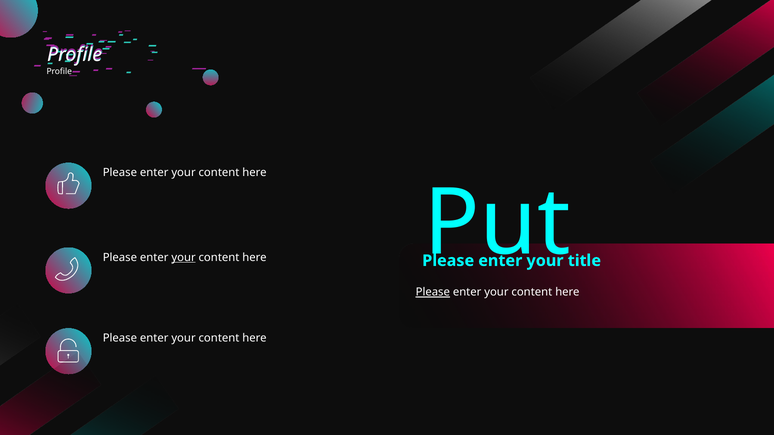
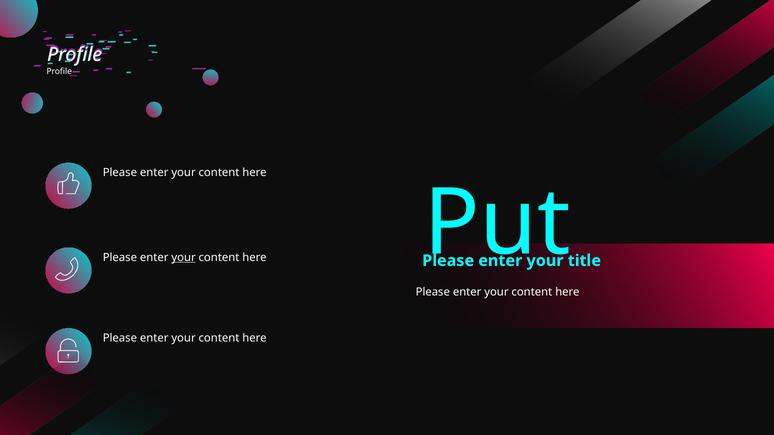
Please at (433, 292) underline: present -> none
